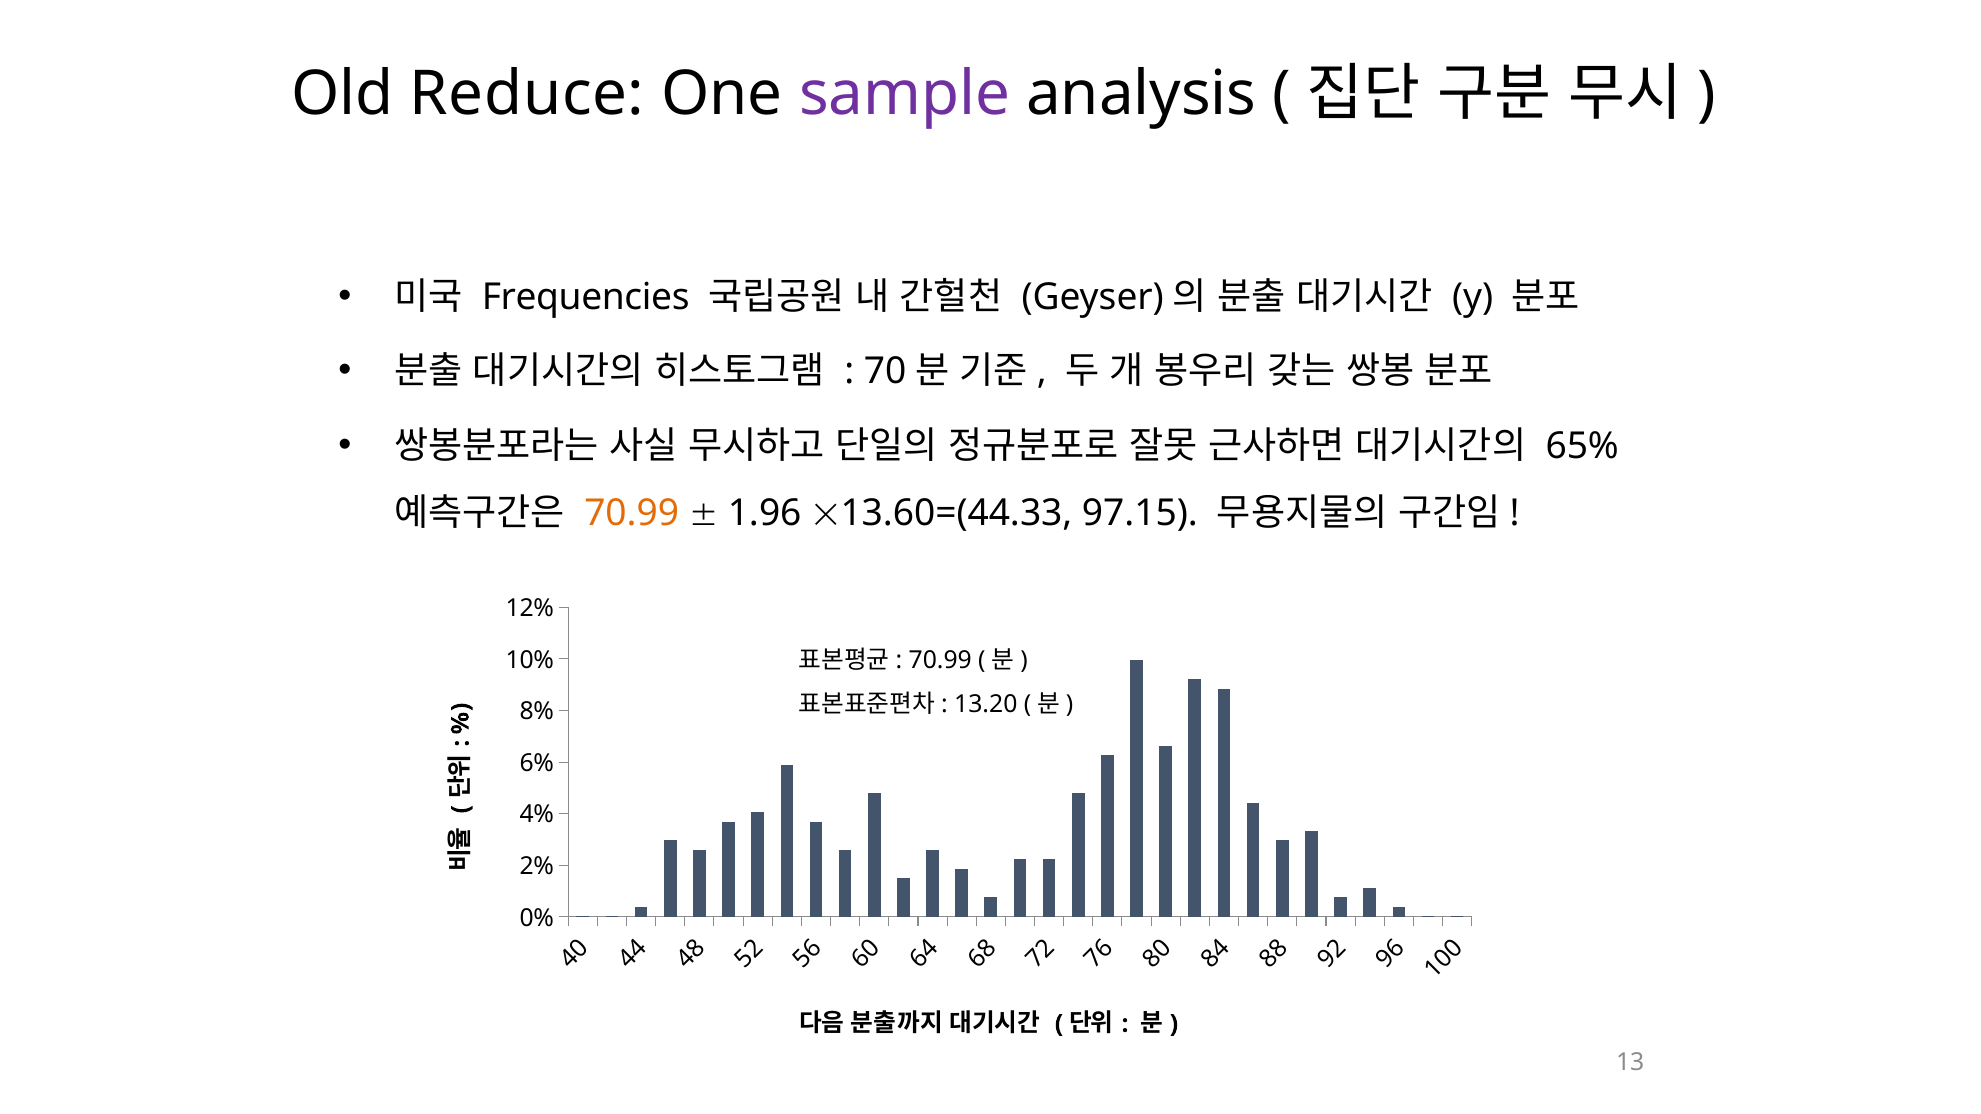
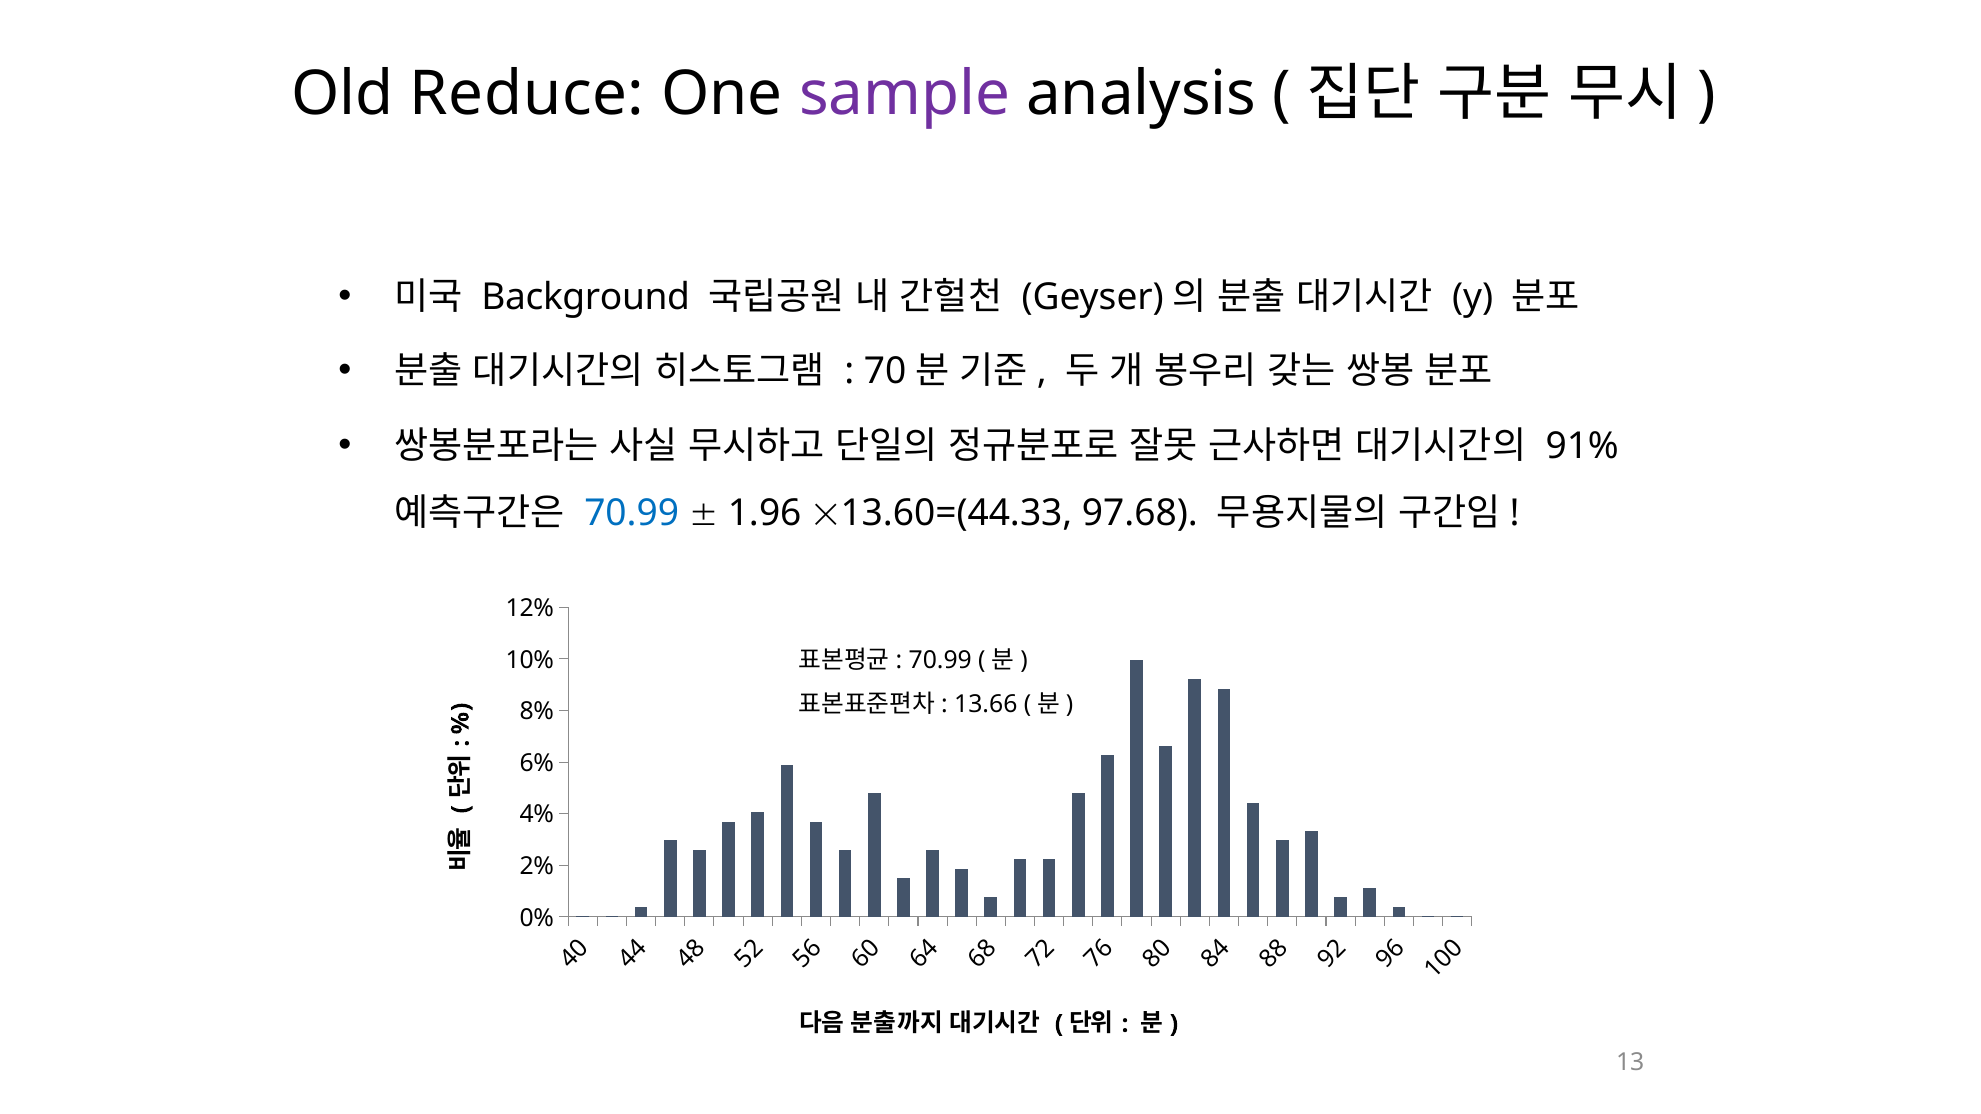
Frequencies: Frequencies -> Background
65%: 65% -> 91%
70.99 at (632, 513) colour: orange -> blue
97.15: 97.15 -> 97.68
13.20: 13.20 -> 13.66
